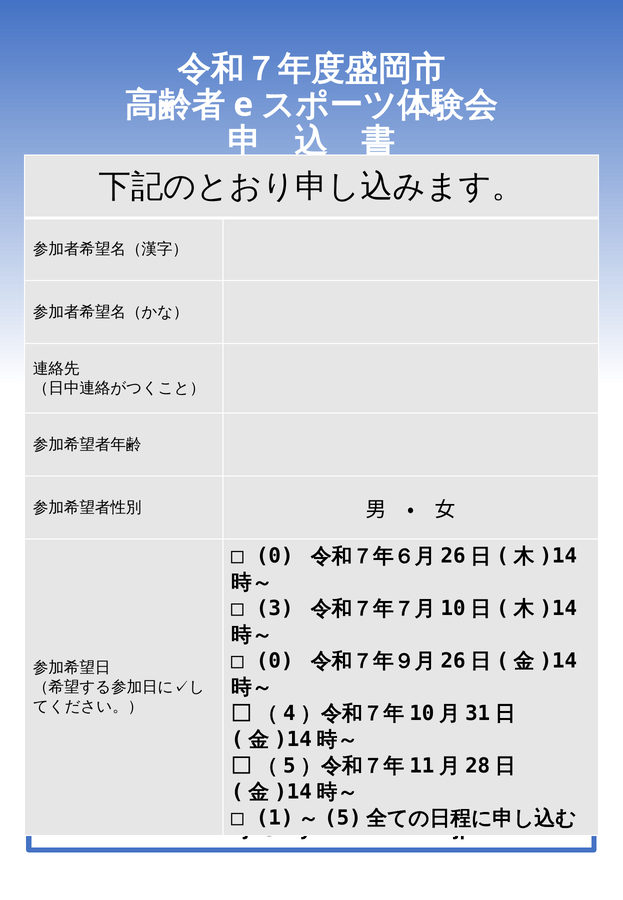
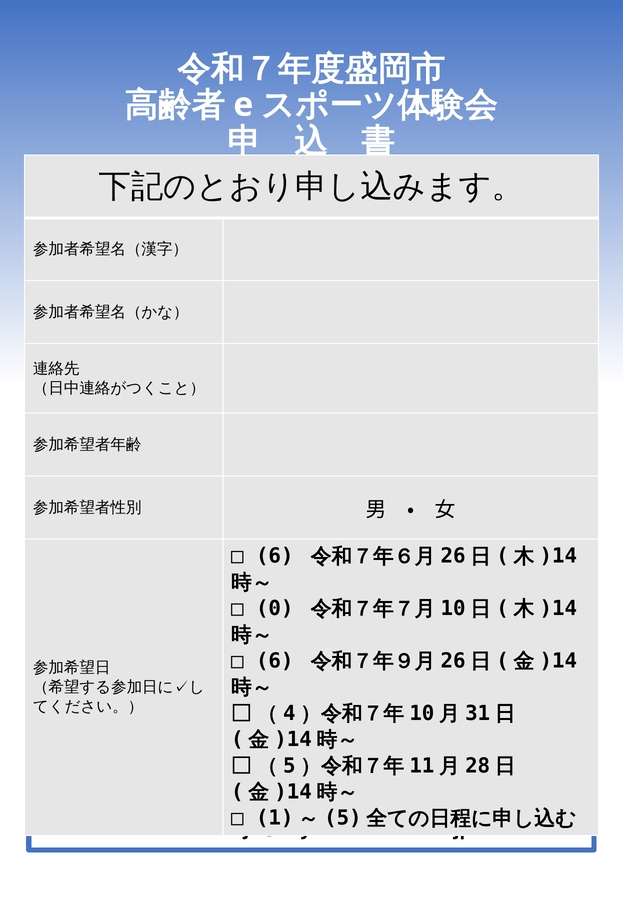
0 at (275, 556): 0 -> 6
3: 3 -> 0
0 at (275, 661): 0 -> 6
